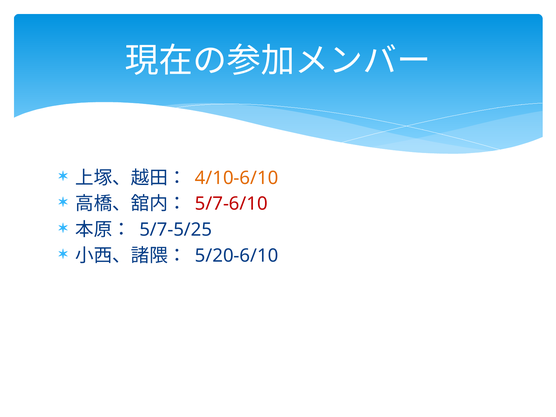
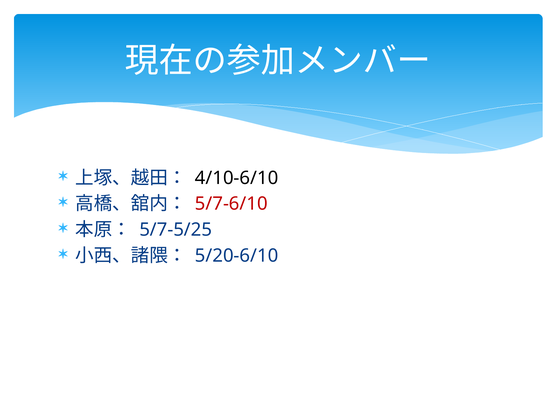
4/10-6/10 colour: orange -> black
